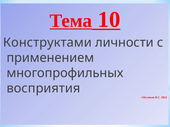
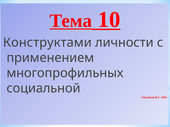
восприятия: восприятия -> социальной
